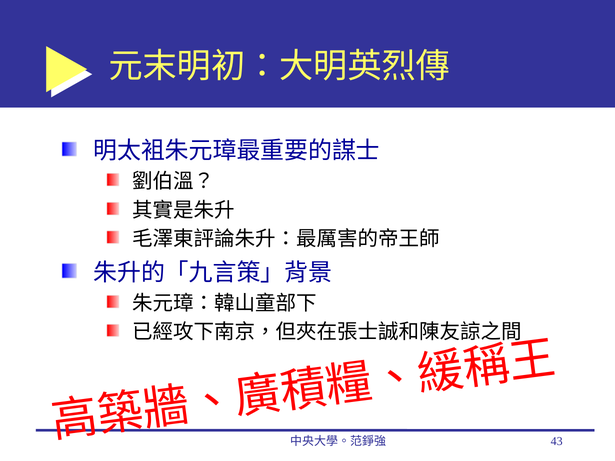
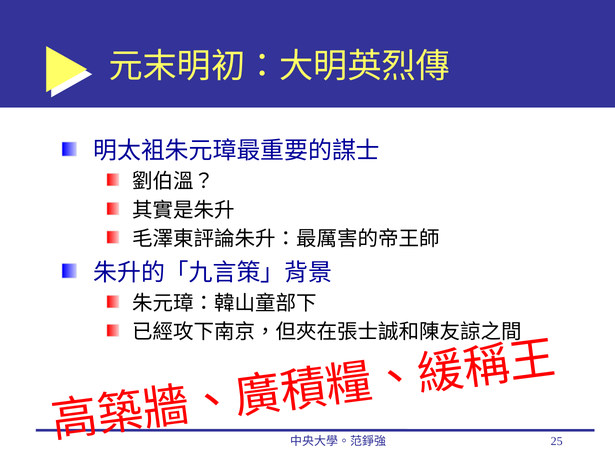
43: 43 -> 25
